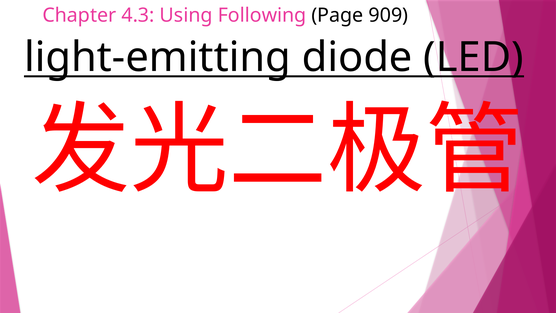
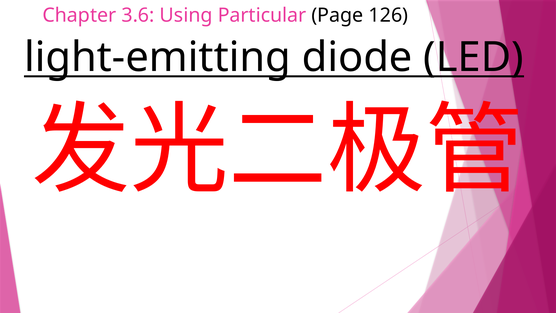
4.3: 4.3 -> 3.6
Following: Following -> Particular
909: 909 -> 126
